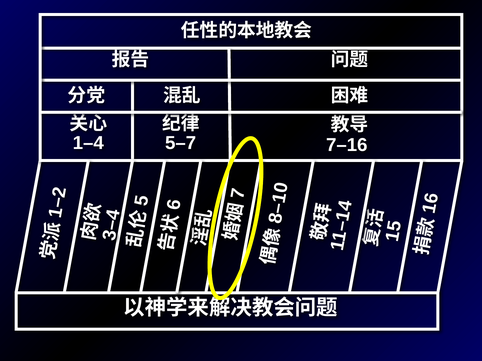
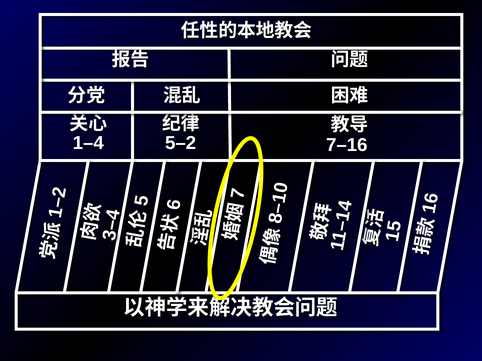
5–7: 5–7 -> 5–2
